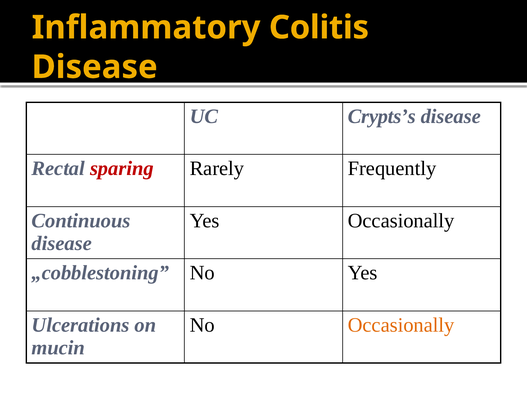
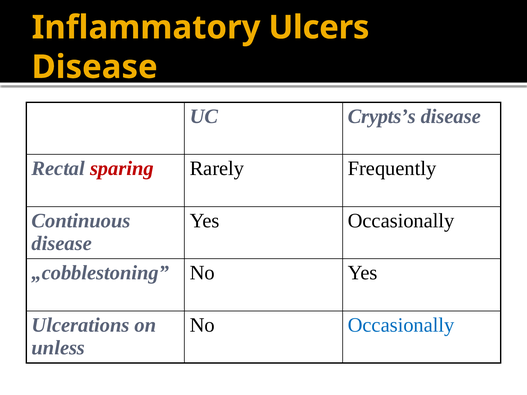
Colitis: Colitis -> Ulcers
Occasionally at (401, 325) colour: orange -> blue
mucin: mucin -> unless
